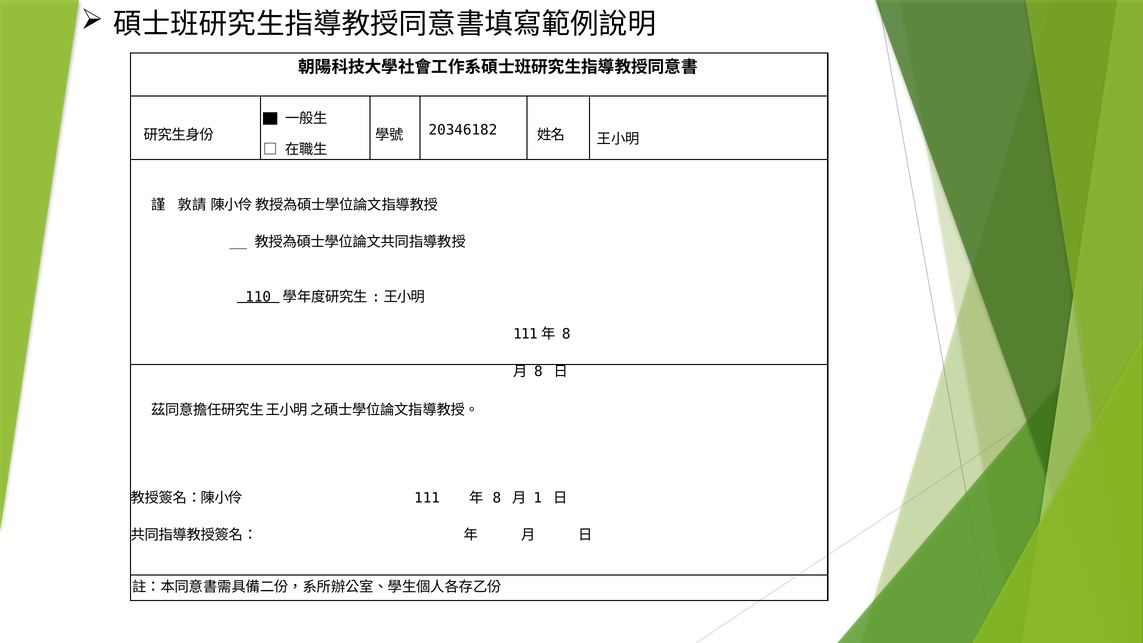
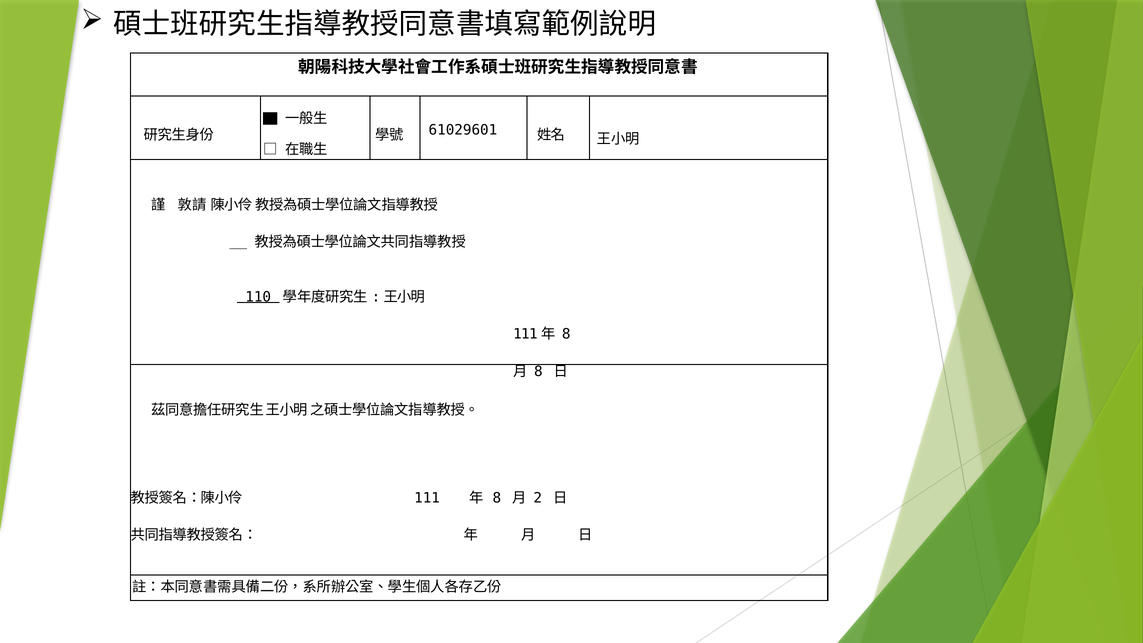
20346182: 20346182 -> 61029601
1: 1 -> 2
